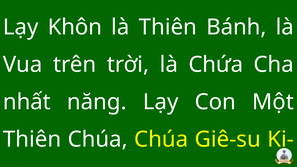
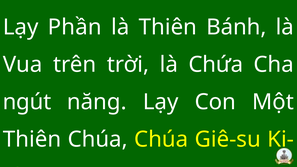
Khôn: Khôn -> Phần
nhất: nhất -> ngút
